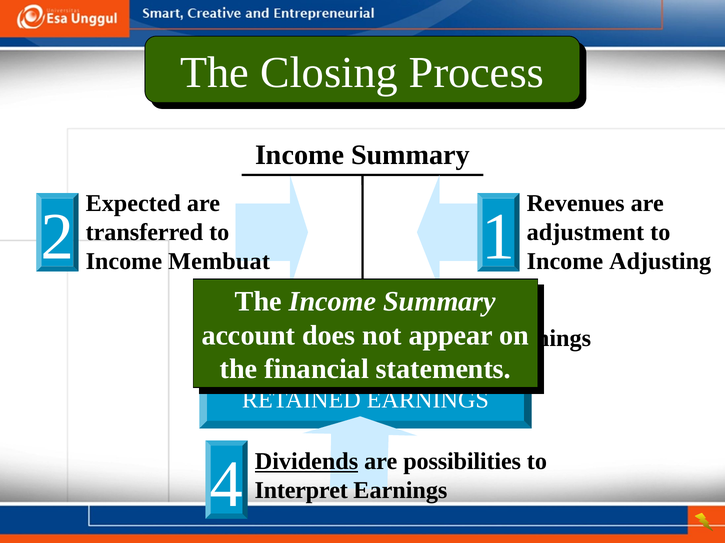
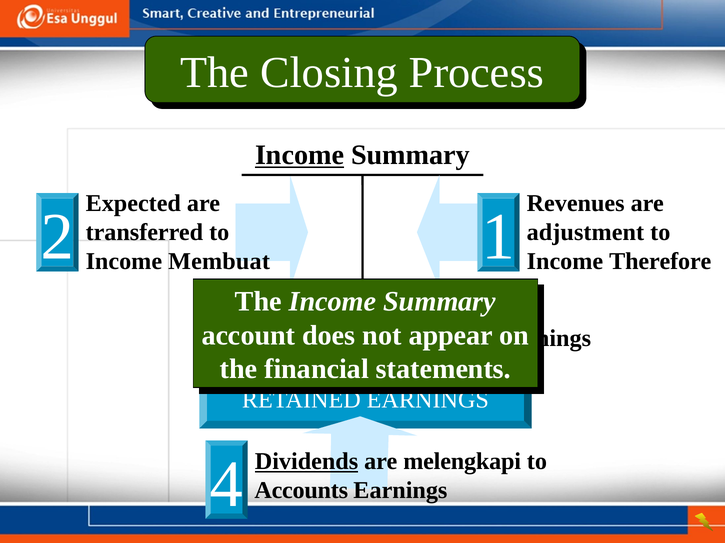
Income at (300, 155) underline: none -> present
Adjusting: Adjusting -> Therefore
possibilities: possibilities -> melengkapi
Interpret: Interpret -> Accounts
